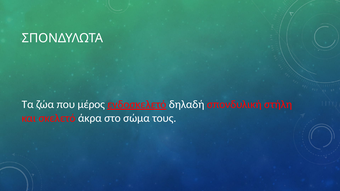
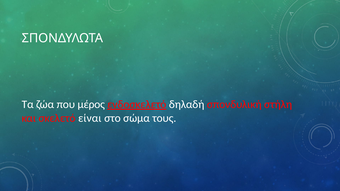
άκρα: άκρα -> είναι
